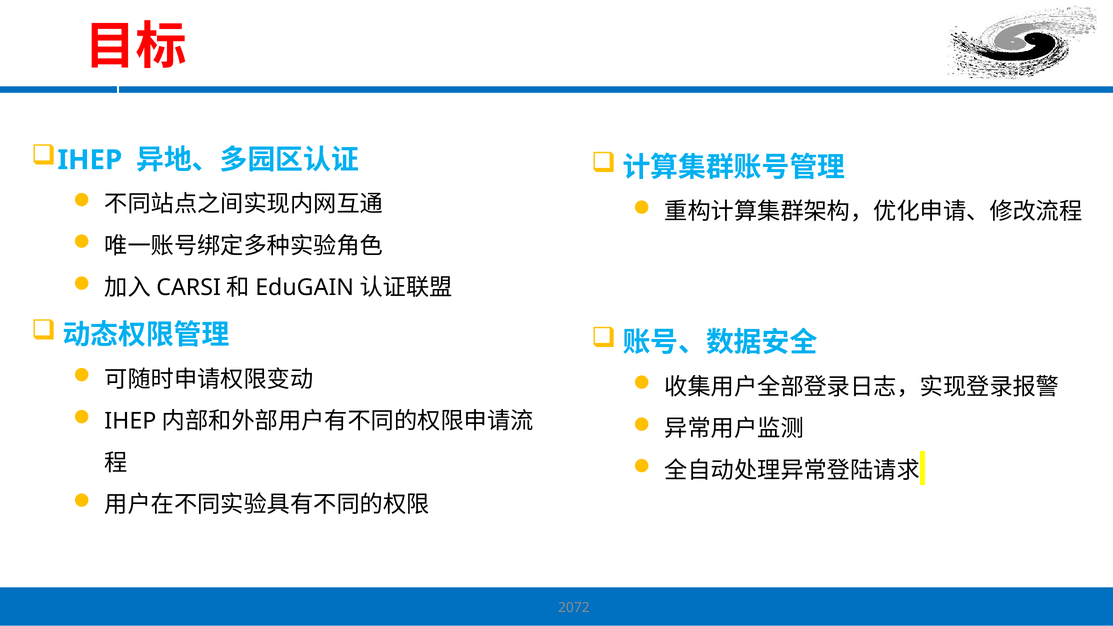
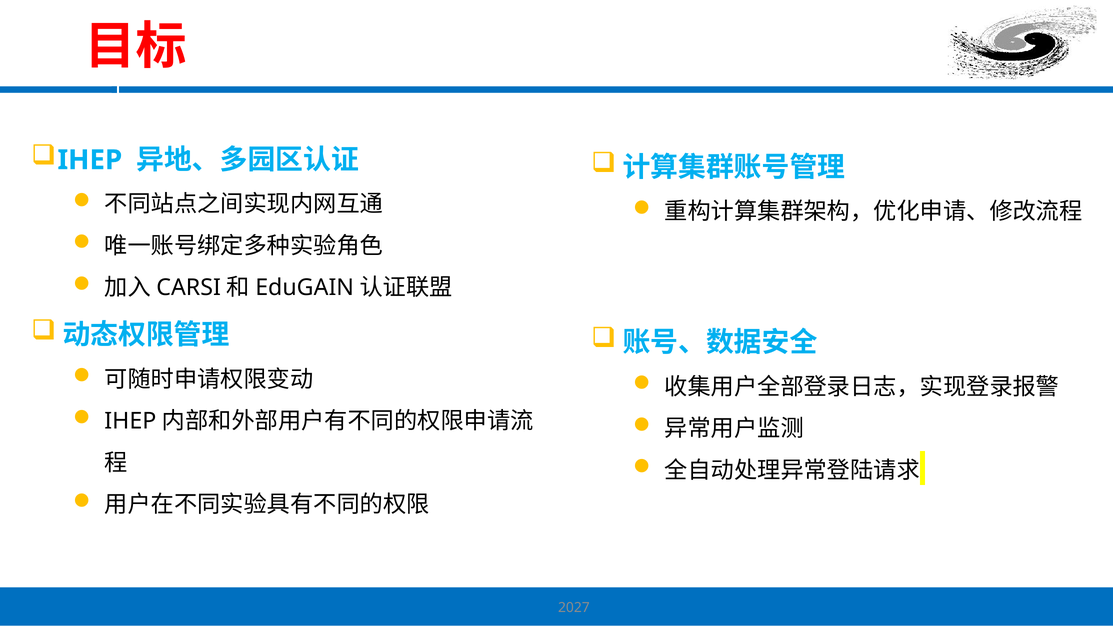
2072: 2072 -> 2027
